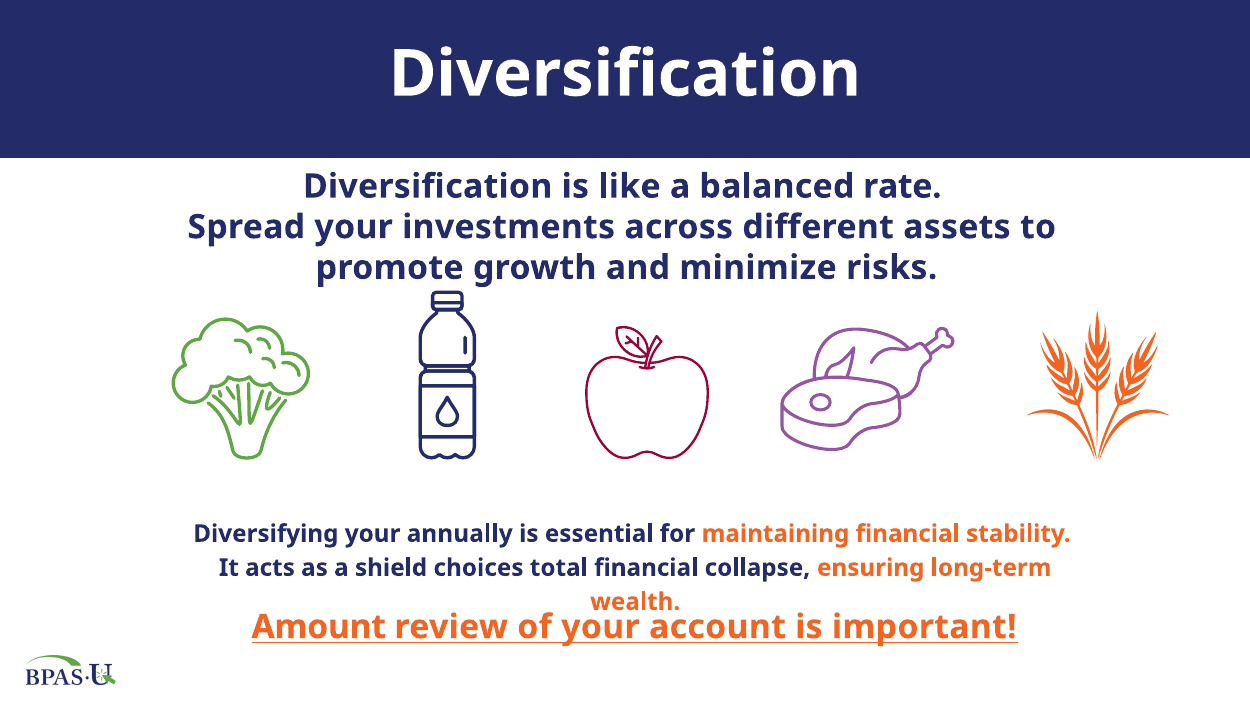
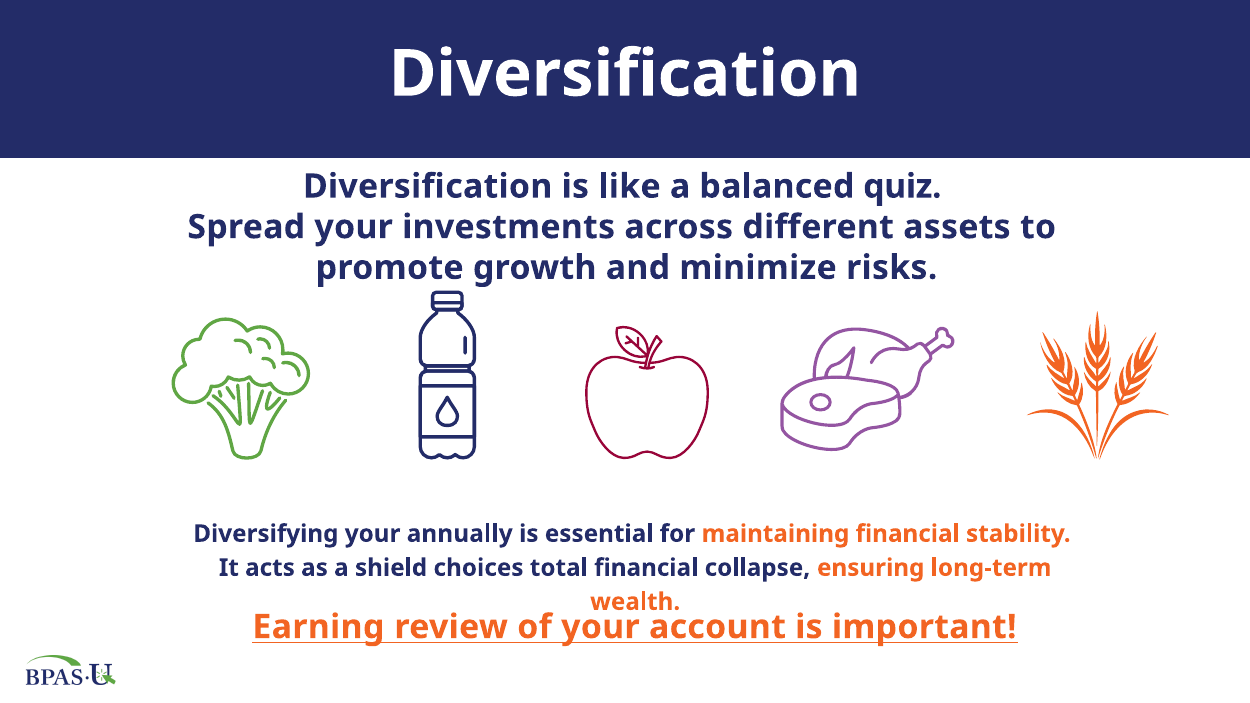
rate: rate -> quiz
Amount: Amount -> Earning
